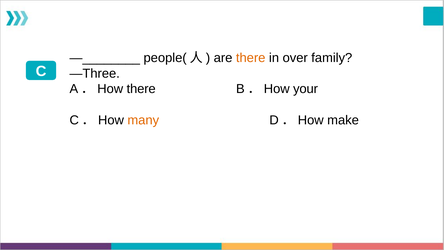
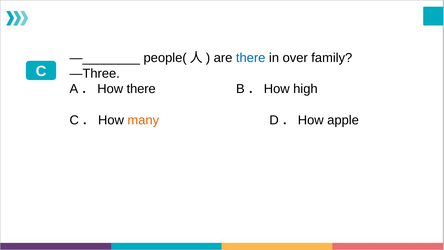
there at (251, 58) colour: orange -> blue
your: your -> high
make: make -> apple
